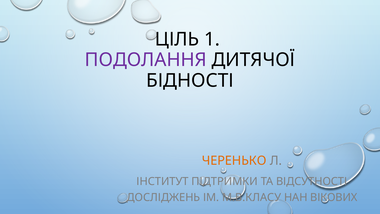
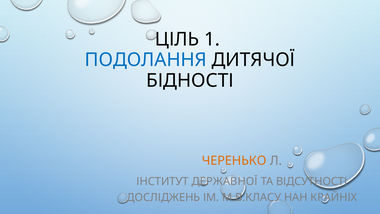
ПОДОЛАННЯ colour: purple -> blue
ПІДТРИМКИ: ПІДТРИМКИ -> ДЕРЖАВНОЇ
ВІКОВИХ: ВІКОВИХ -> КРАЙНІХ
